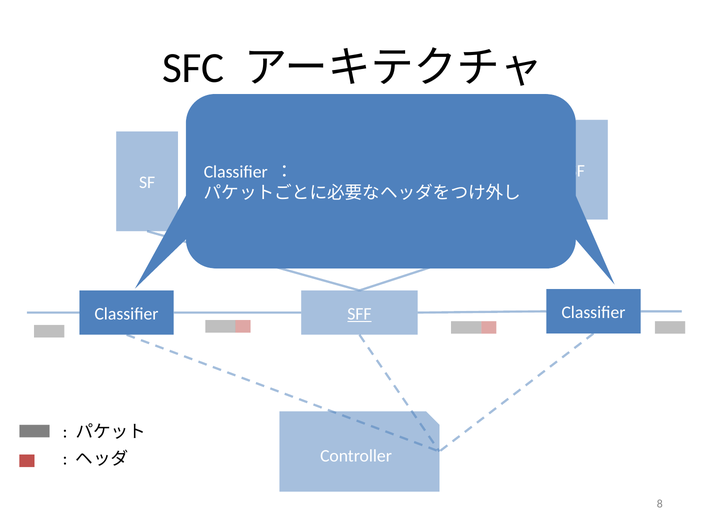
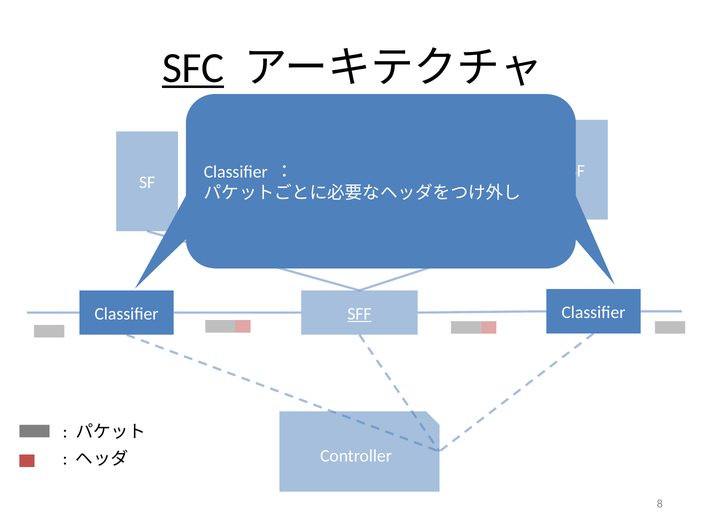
SFC underline: none -> present
